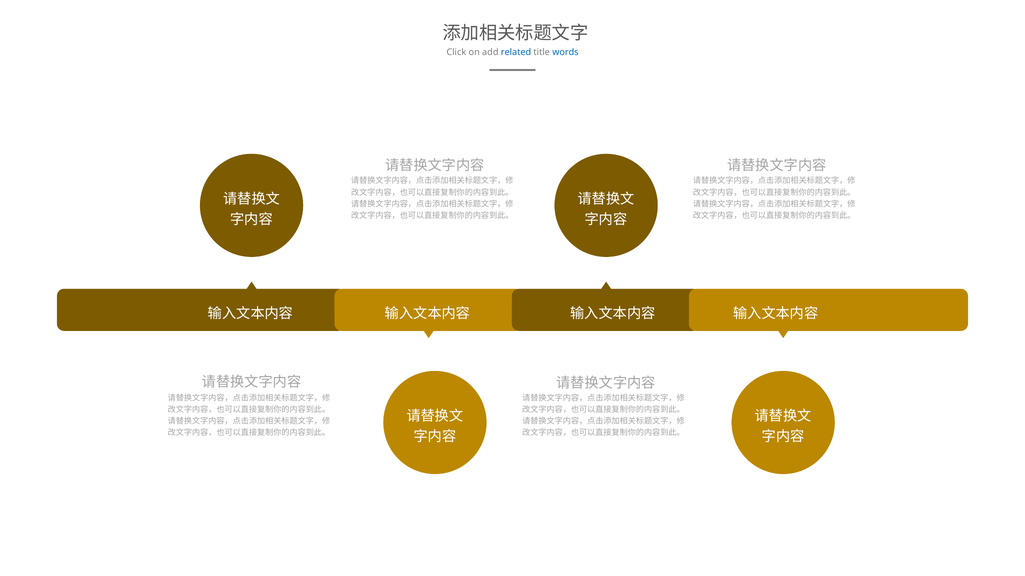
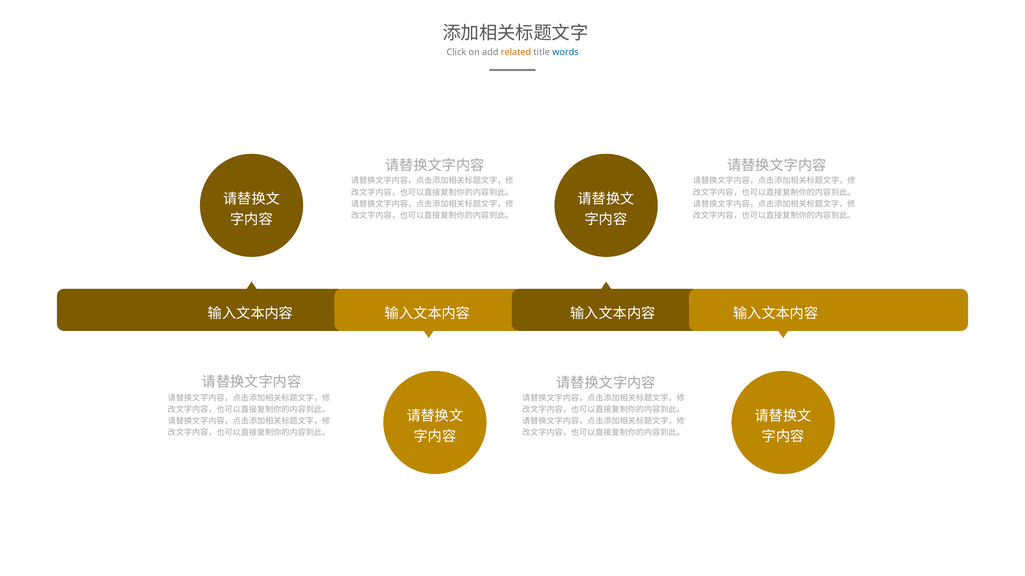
related colour: blue -> orange
